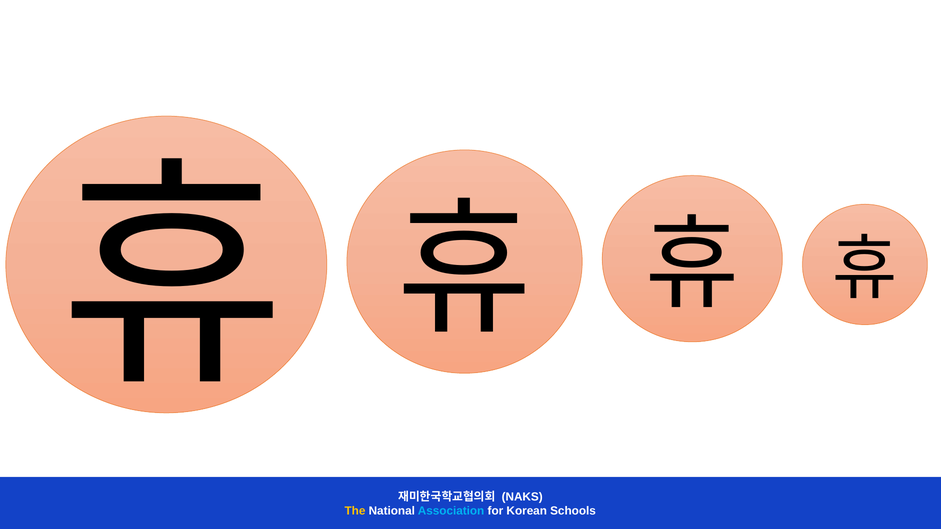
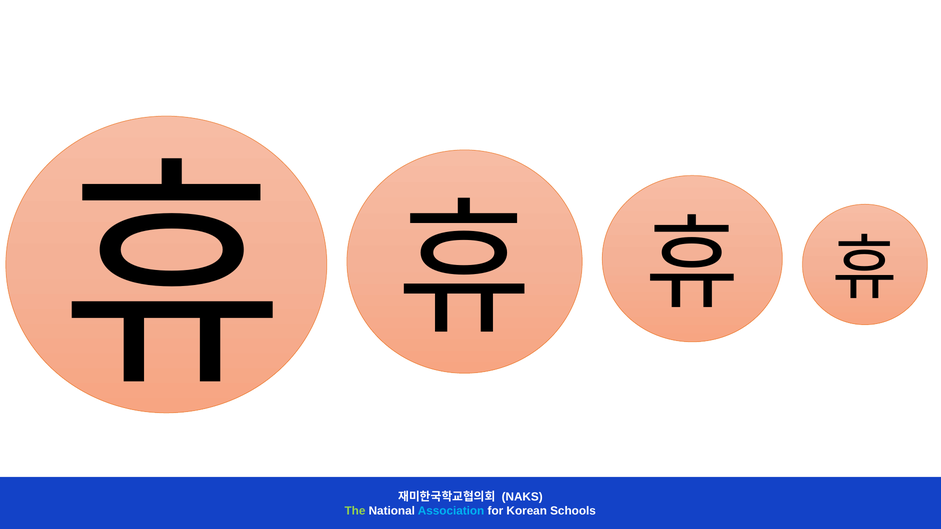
The colour: yellow -> light green
